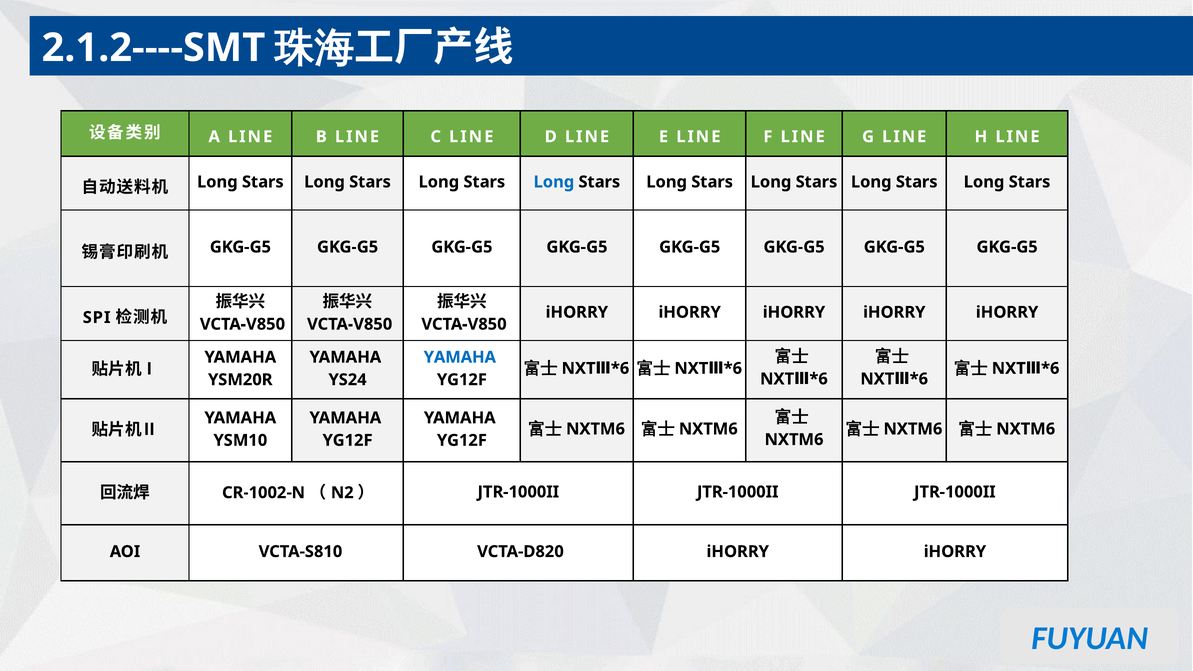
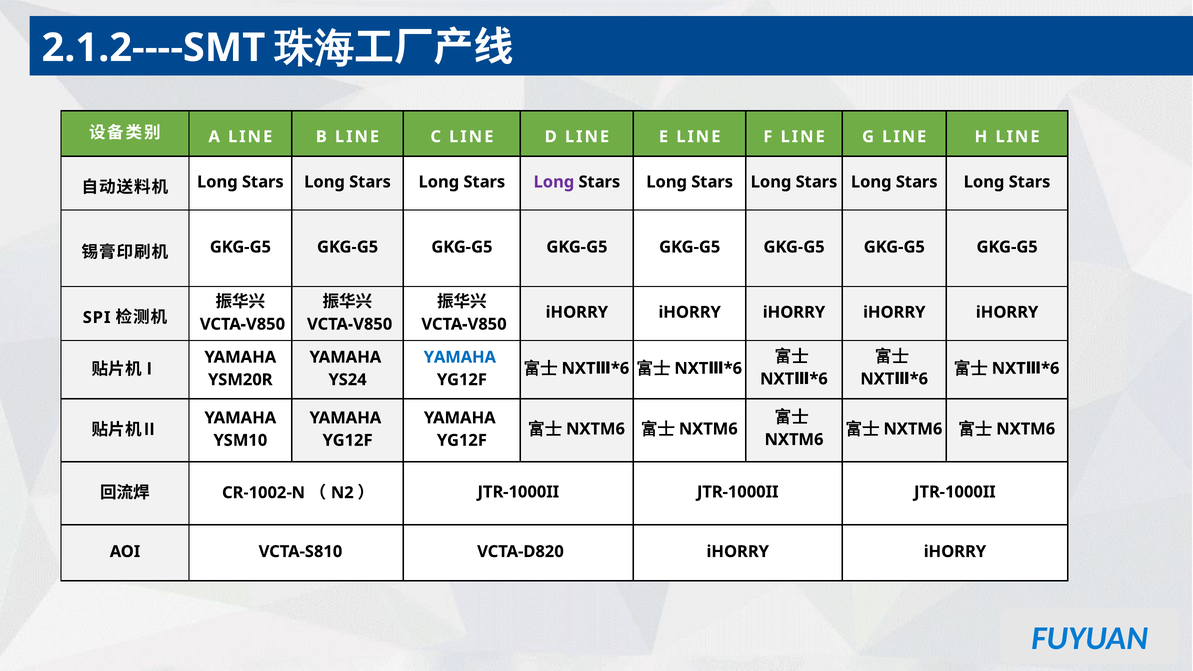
Long at (554, 182) colour: blue -> purple
